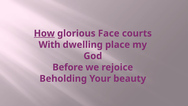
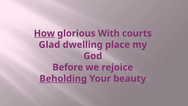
Face: Face -> With
With: With -> Glad
Beholding underline: none -> present
